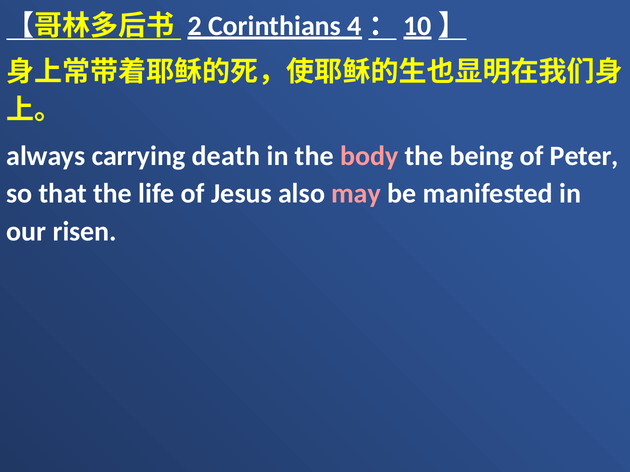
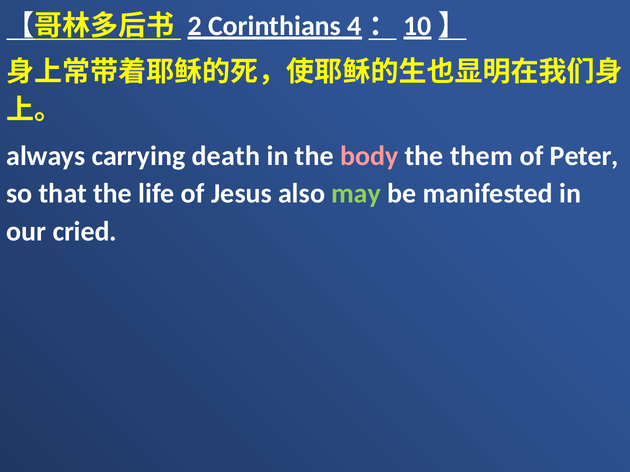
being: being -> them
may colour: pink -> light green
risen: risen -> cried
